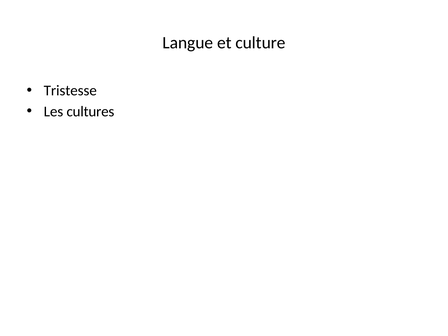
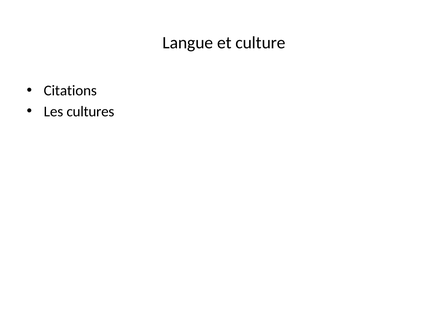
Tristesse: Tristesse -> Citations
